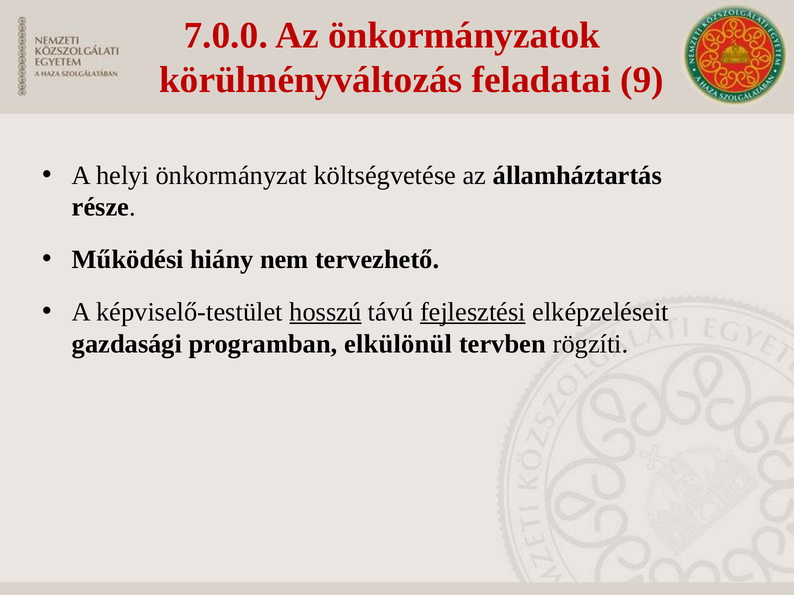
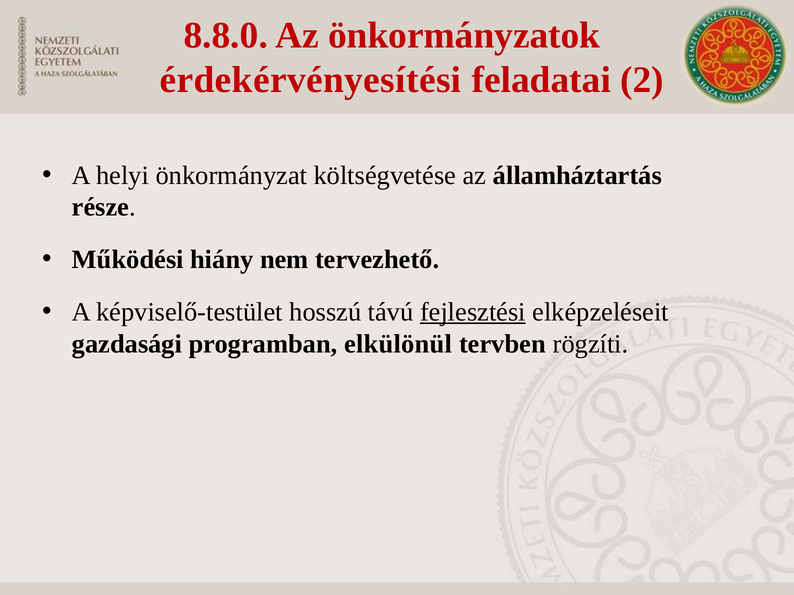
7.0.0: 7.0.0 -> 8.8.0
körülményváltozás: körülményváltozás -> érdekérvényesítési
9: 9 -> 2
hosszú underline: present -> none
